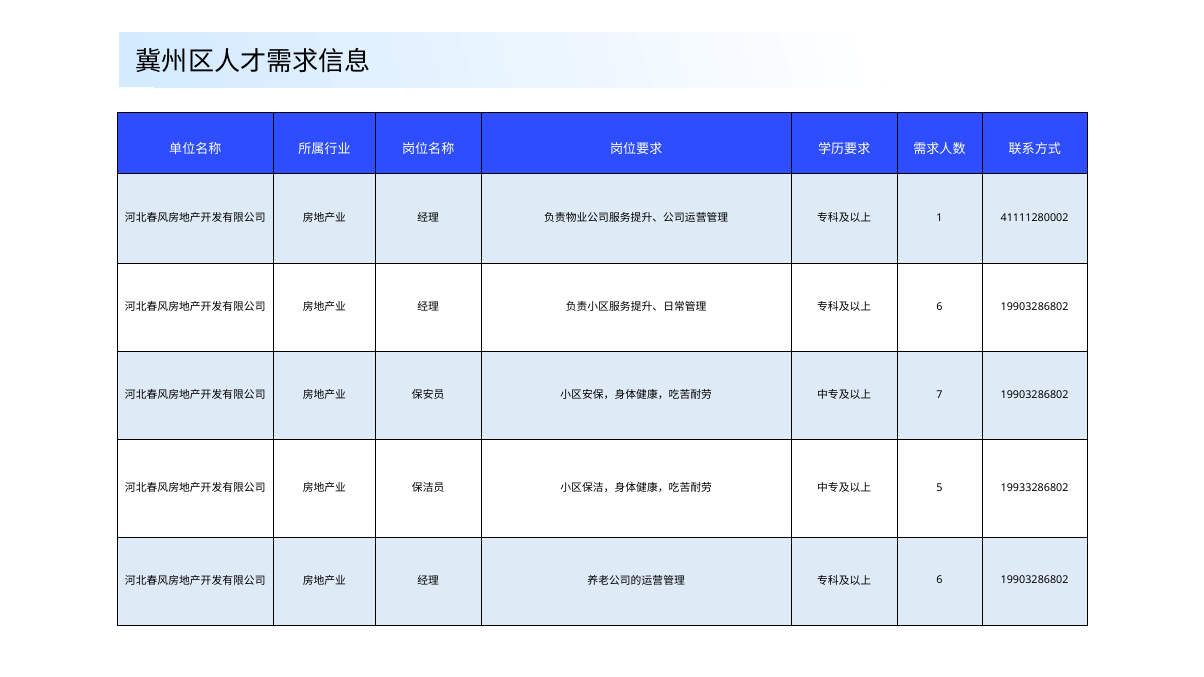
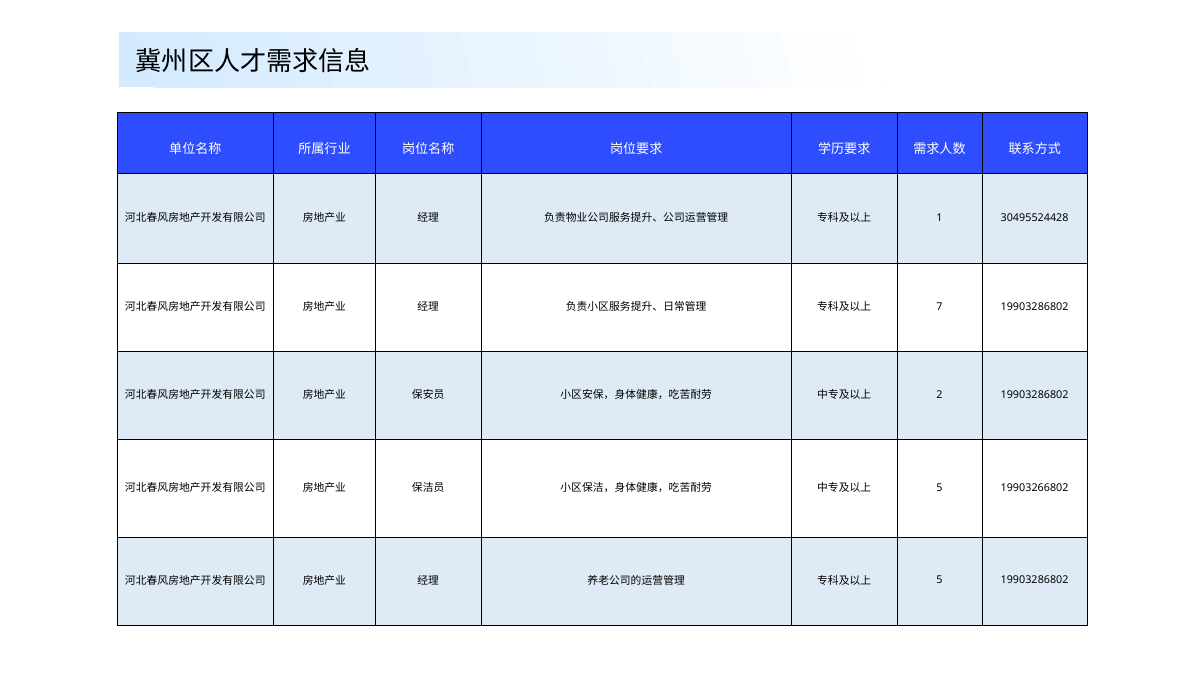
41111280002: 41111280002 -> 30495524428
6 at (939, 307): 6 -> 7
7: 7 -> 2
19933286802: 19933286802 -> 19903266802
6 at (939, 580): 6 -> 5
